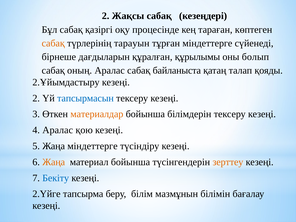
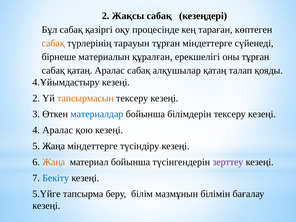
дағдыларын: дағдыларын -> материалын
құрылымы: құрылымы -> ерекшелігі
оны болып: болып -> тұрған
сабақ оның: оның -> қатаң
байланыста: байланыста -> алқушылар
2.Ұйымдастыру: 2.Ұйымдастыру -> 4.Ұйымдастыру
тапсырмасын colour: blue -> orange
материалдар colour: orange -> blue
зерттеу colour: orange -> purple
2.Үйге: 2.Үйге -> 5.Үйге
